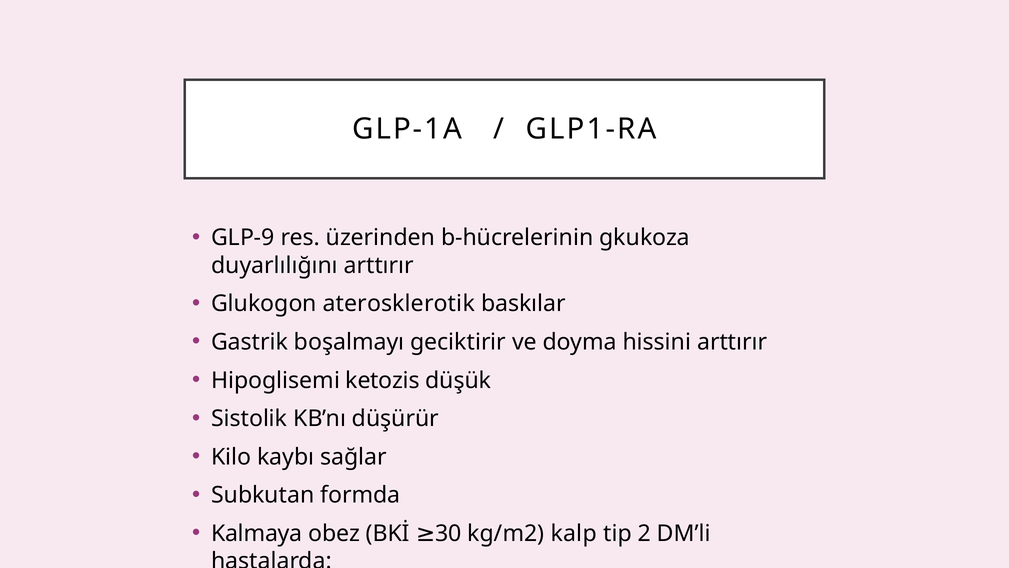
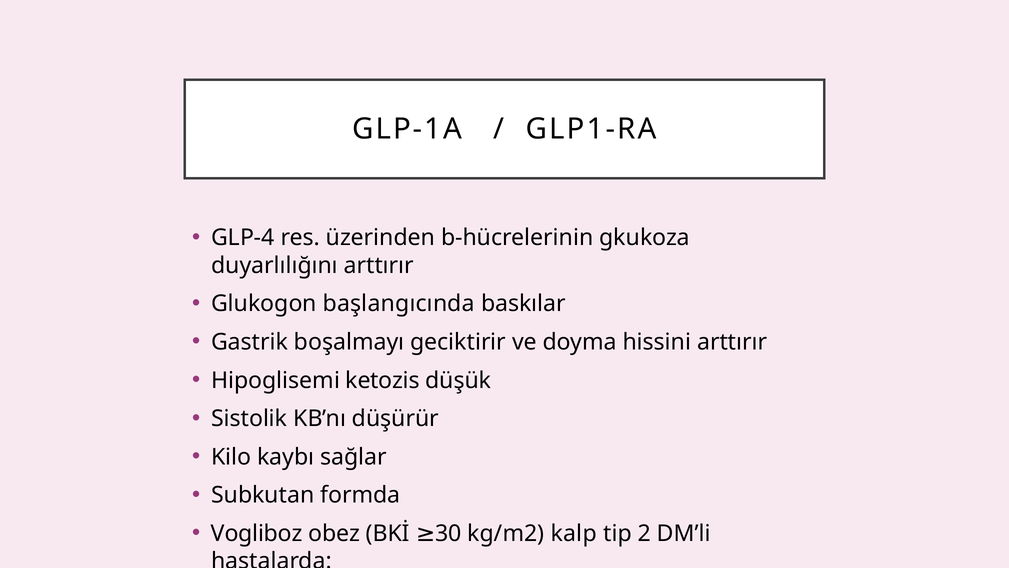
GLP-9: GLP-9 -> GLP-4
aterosklerotik: aterosklerotik -> başlangıcında
Kalmaya: Kalmaya -> Vogliboz
